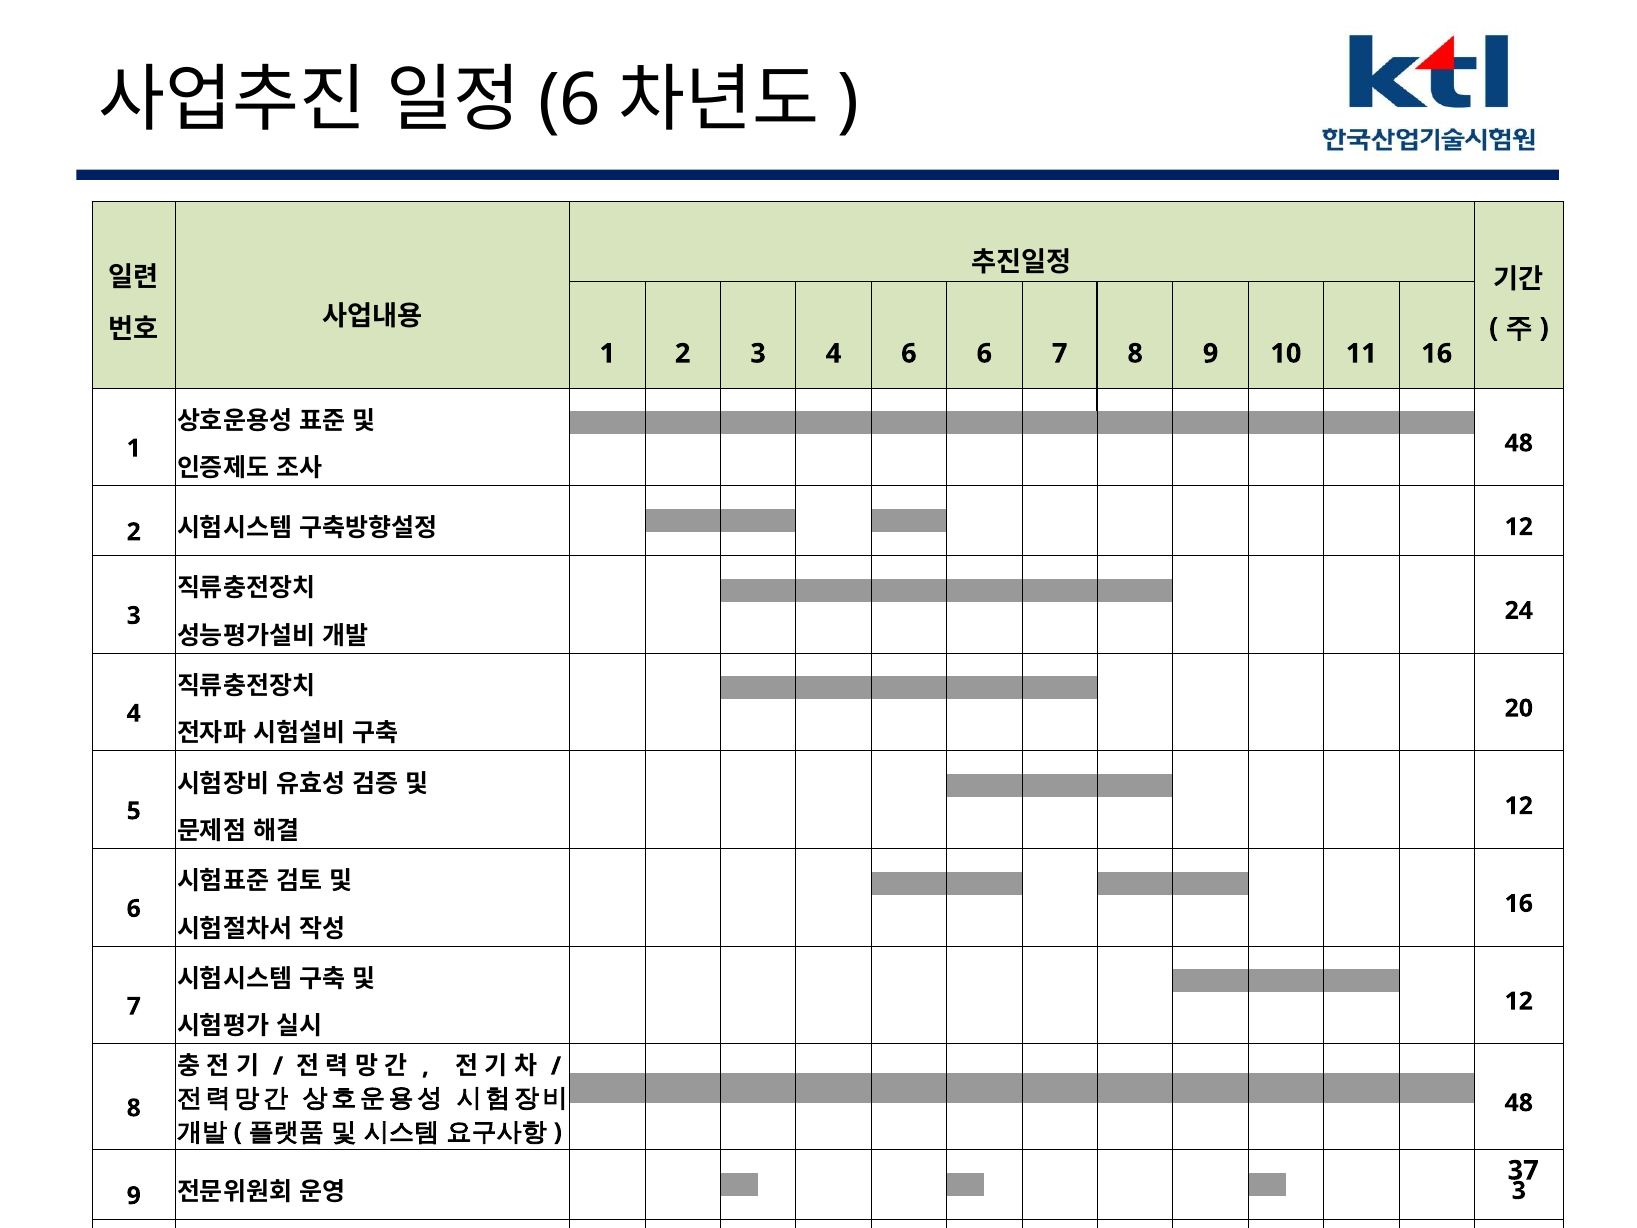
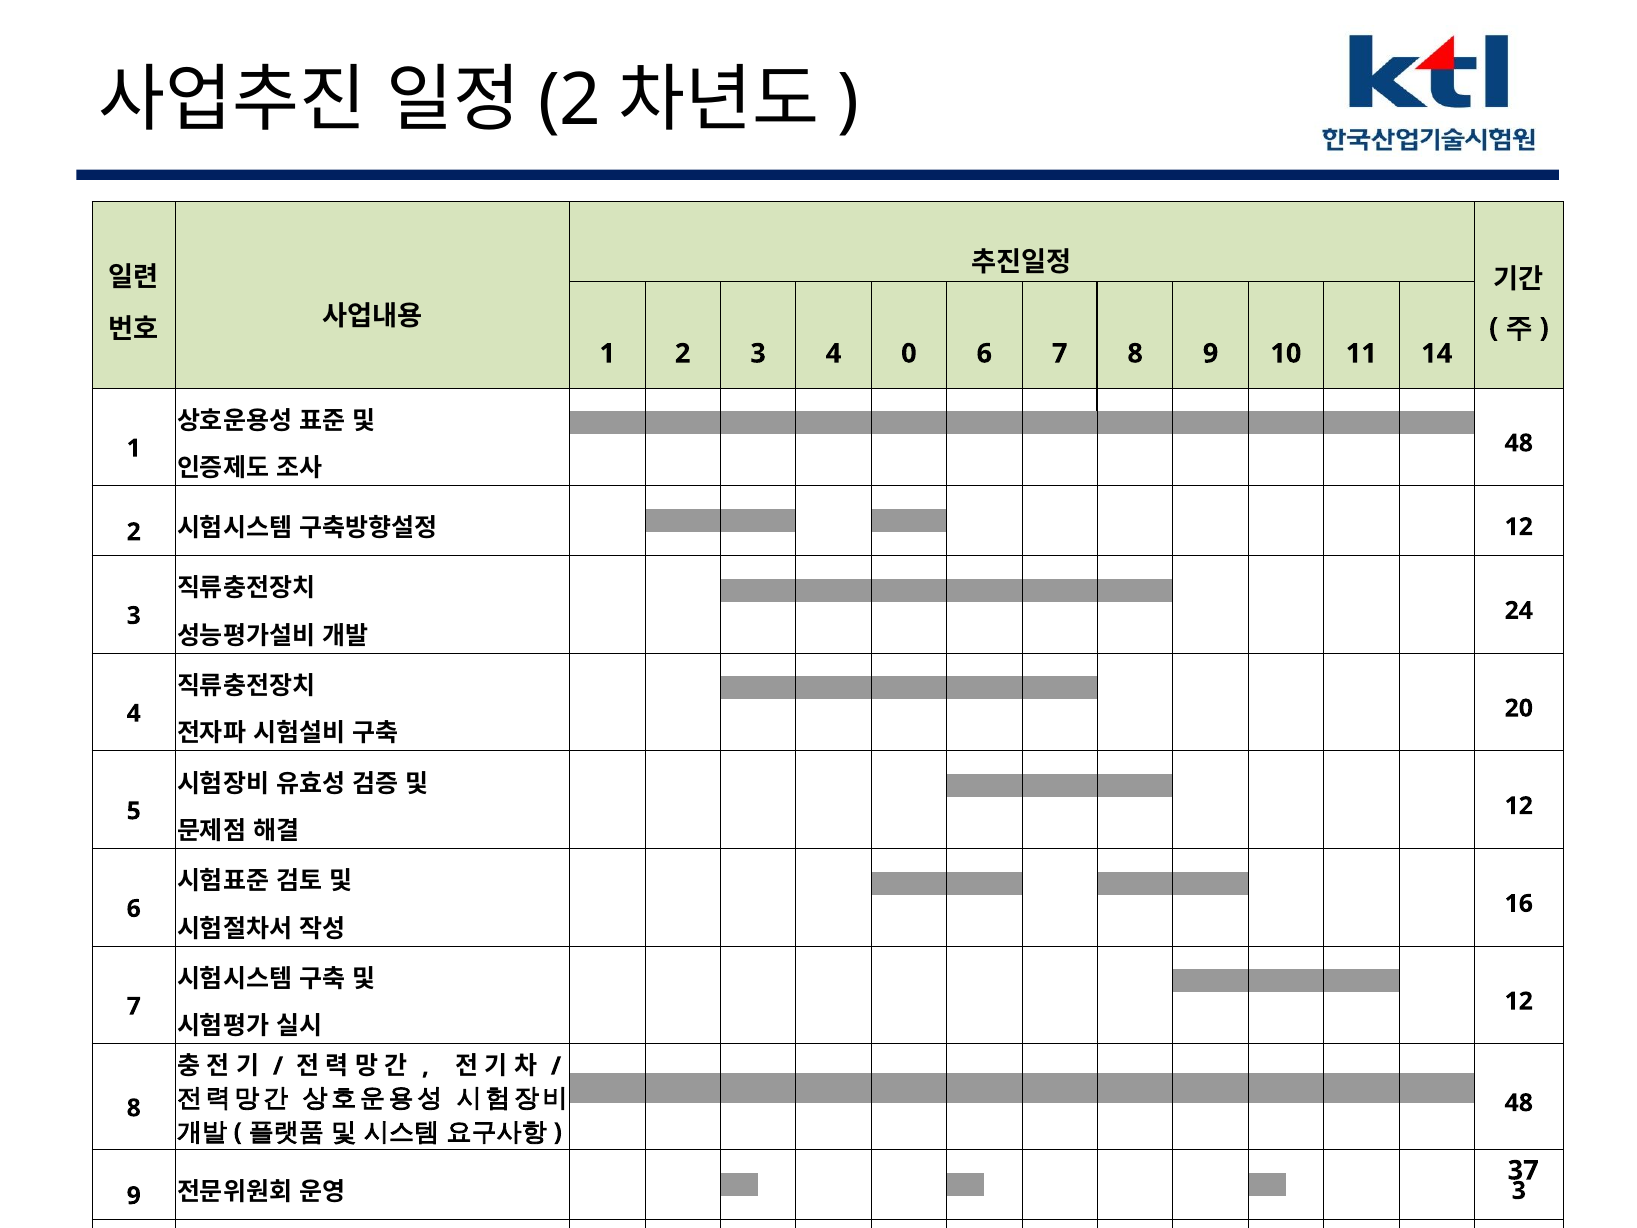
6 at (570, 100): 6 -> 2
4 6: 6 -> 0
11 16: 16 -> 14
